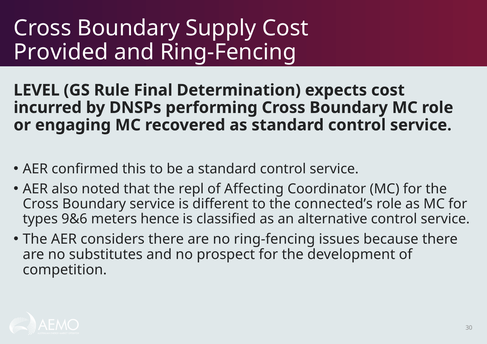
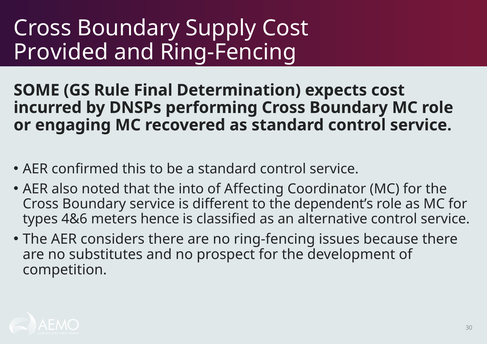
LEVEL: LEVEL -> SOME
repl: repl -> into
connected’s: connected’s -> dependent’s
9&6: 9&6 -> 4&6
